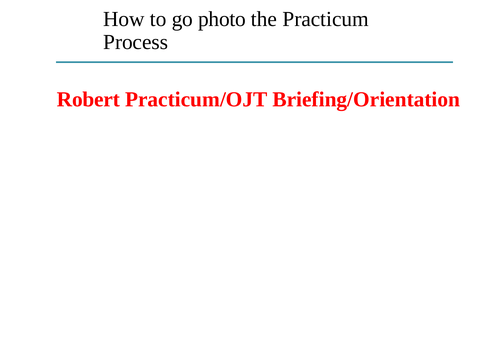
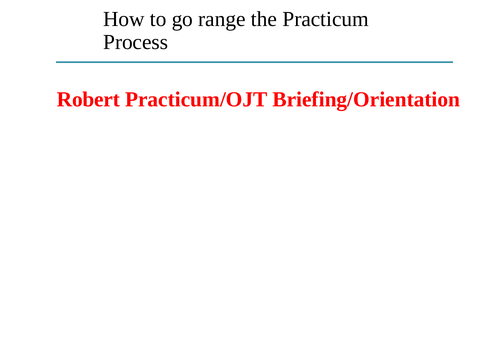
photo: photo -> range
